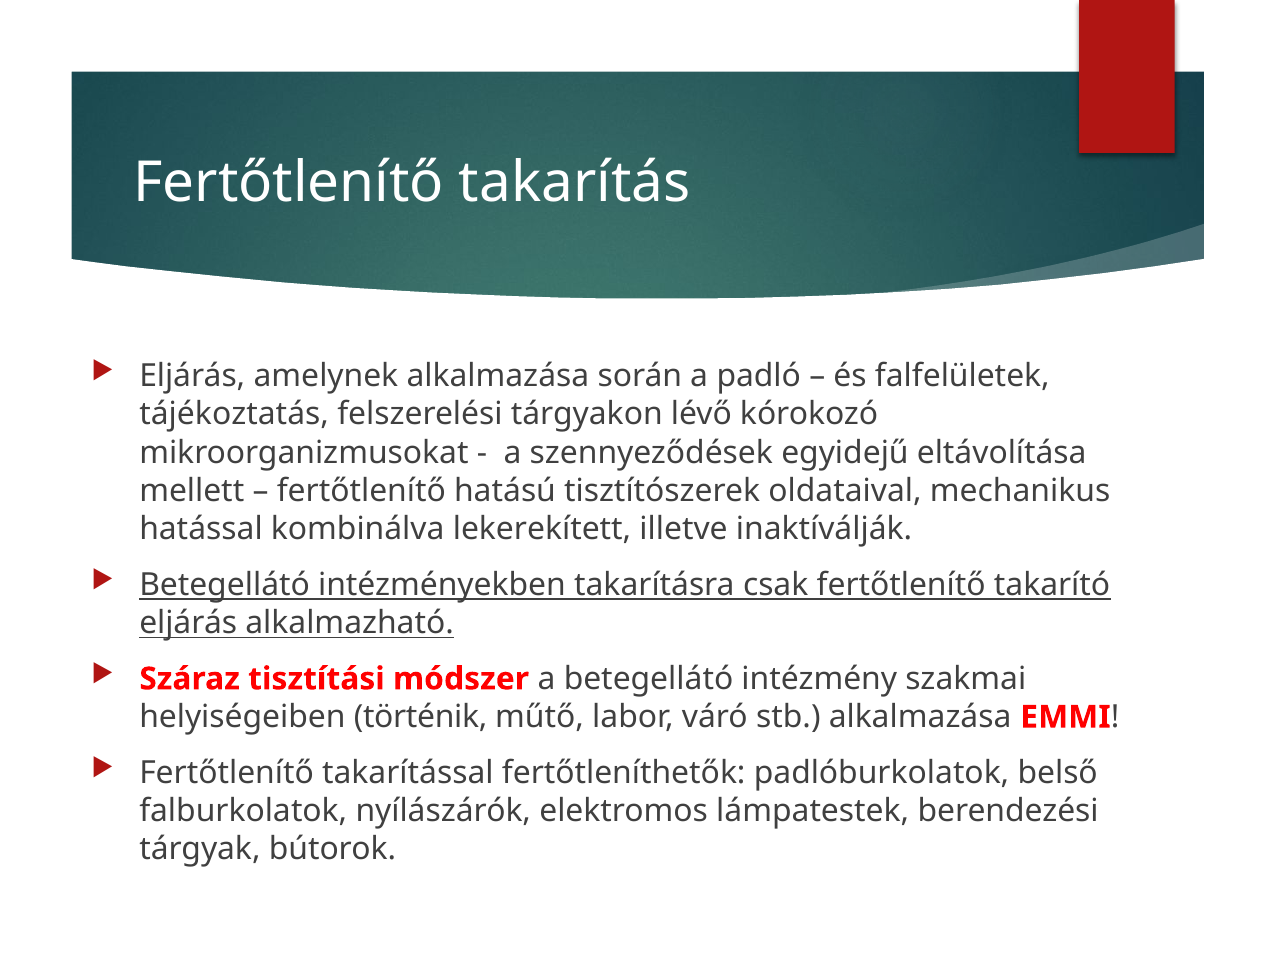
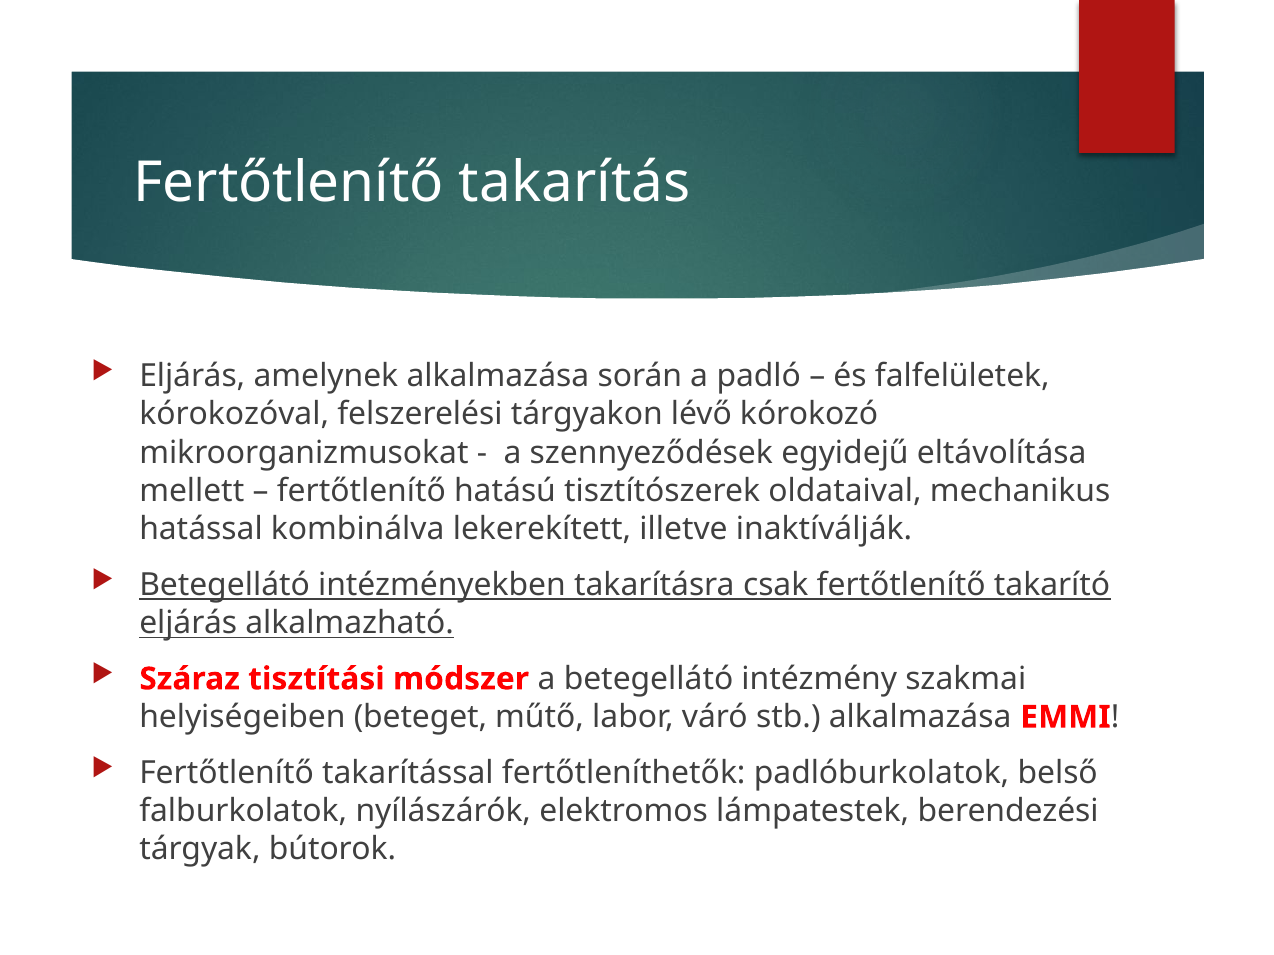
tájékoztatás: tájékoztatás -> kórokozóval
történik: történik -> beteget
